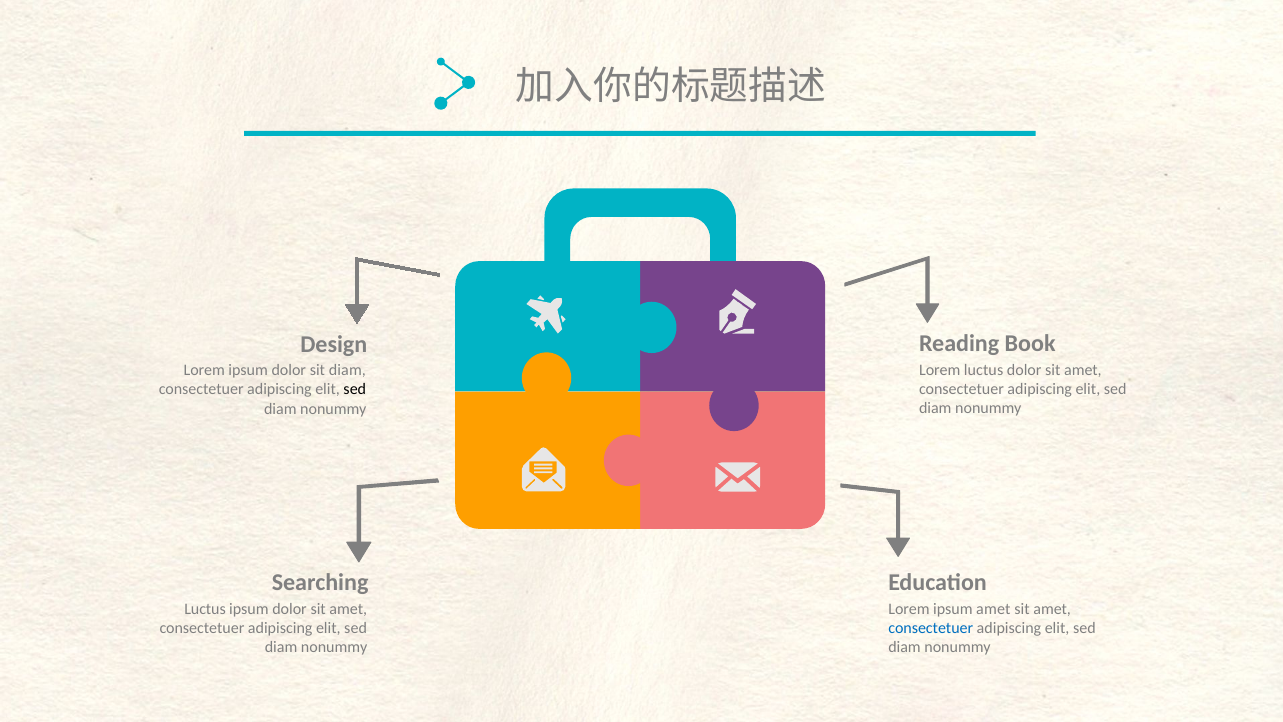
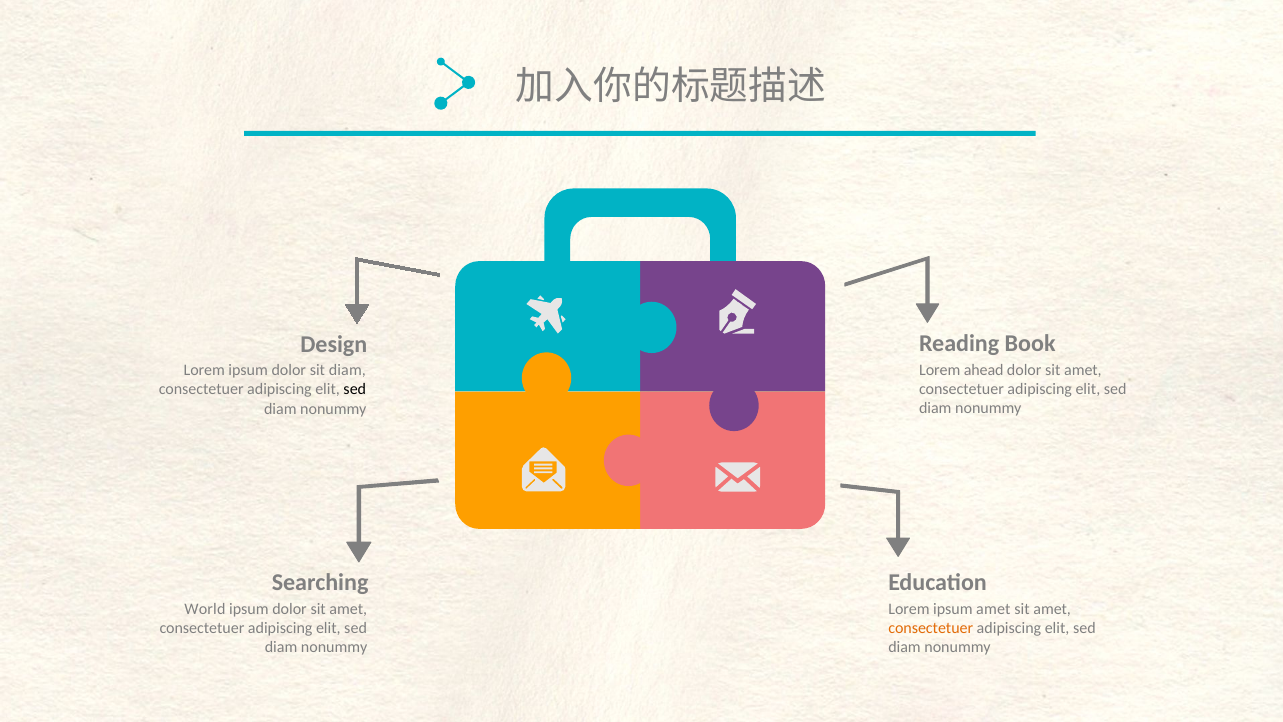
Lorem luctus: luctus -> ahead
Luctus at (205, 609): Luctus -> World
consectetuer at (931, 628) colour: blue -> orange
